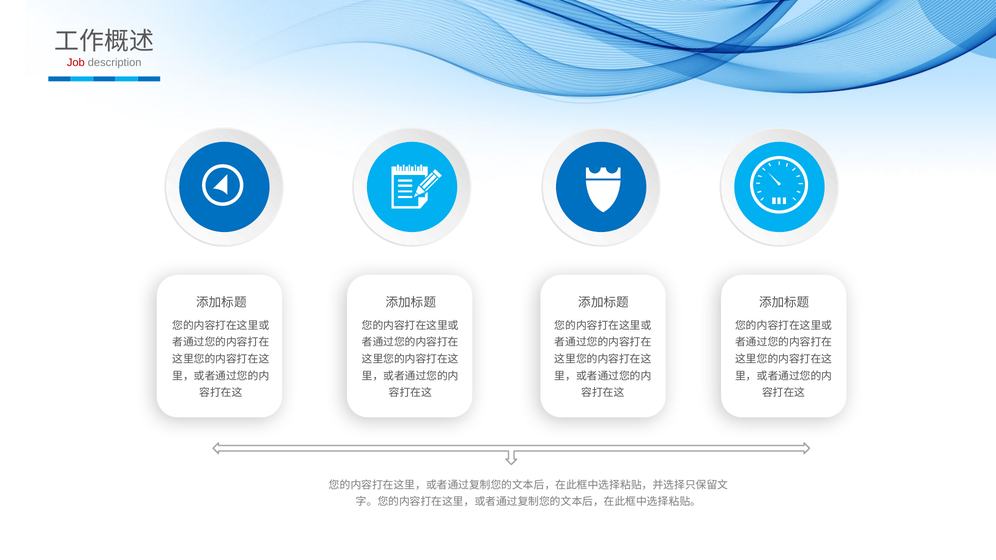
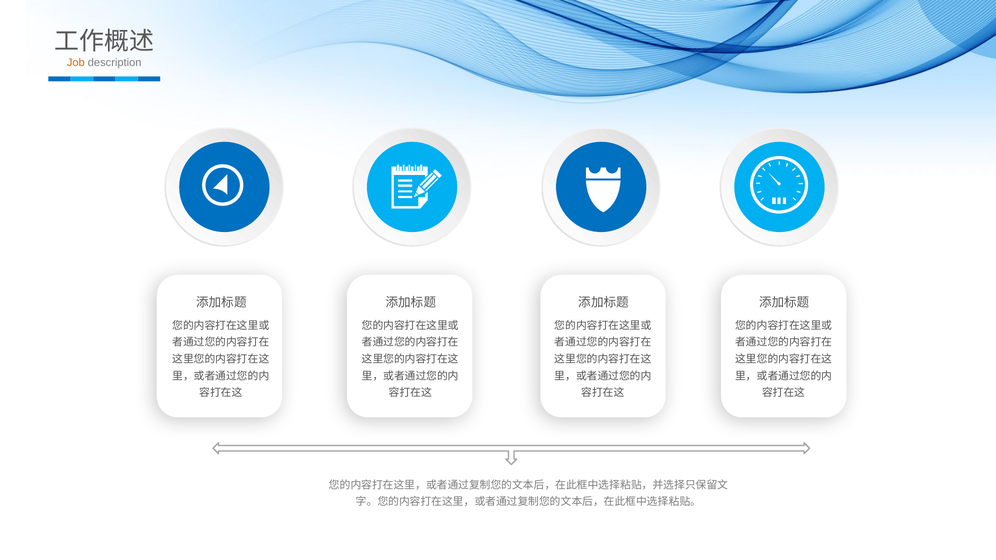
Job colour: red -> orange
